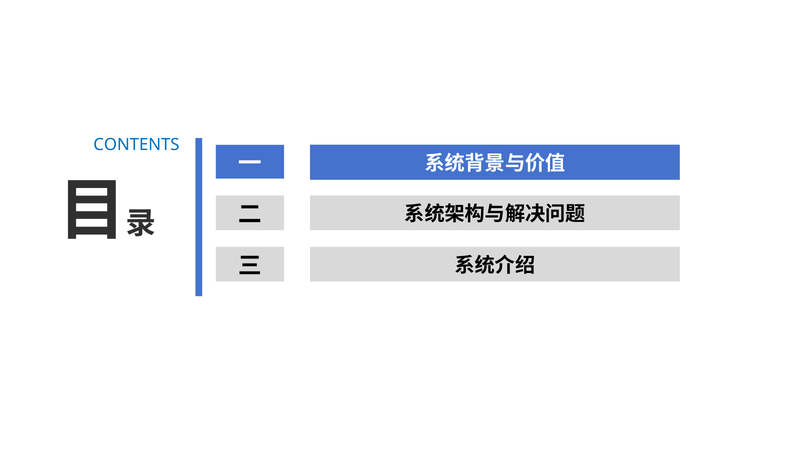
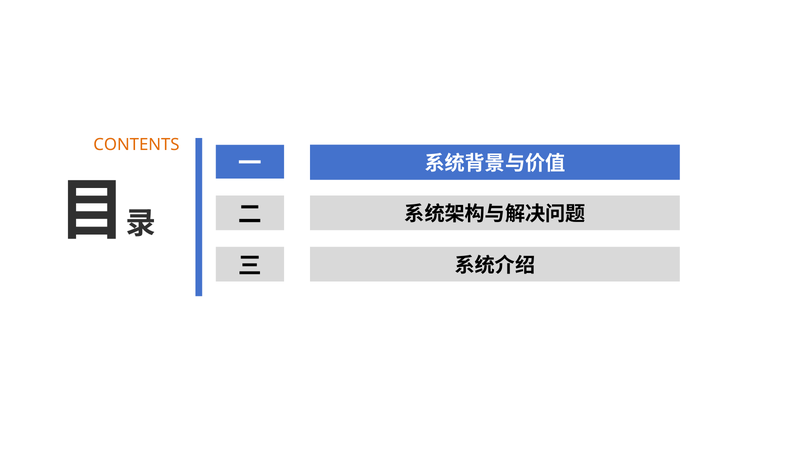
CONTENTS colour: blue -> orange
